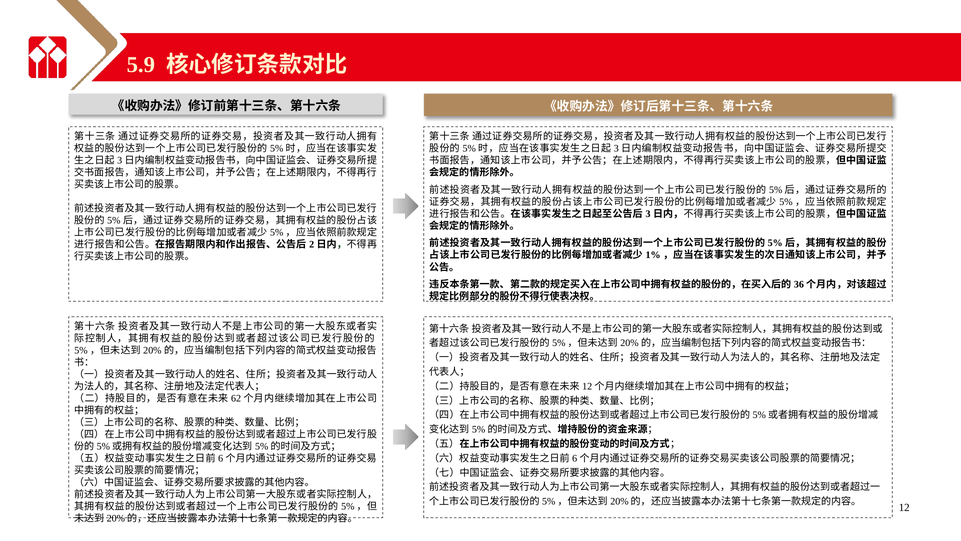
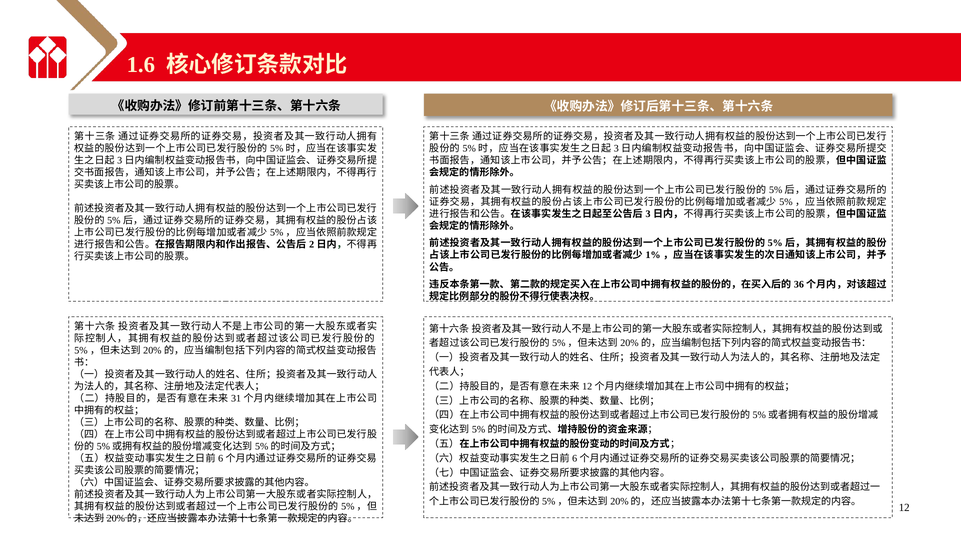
5.9: 5.9 -> 1.6
62: 62 -> 31
